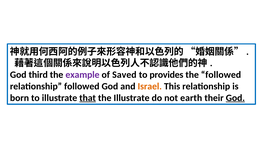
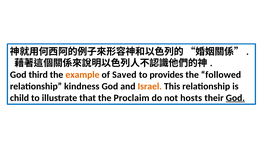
example colour: purple -> orange
relationship followed: followed -> kindness
born: born -> child
that underline: present -> none
the Illustrate: Illustrate -> Proclaim
earth: earth -> hosts
